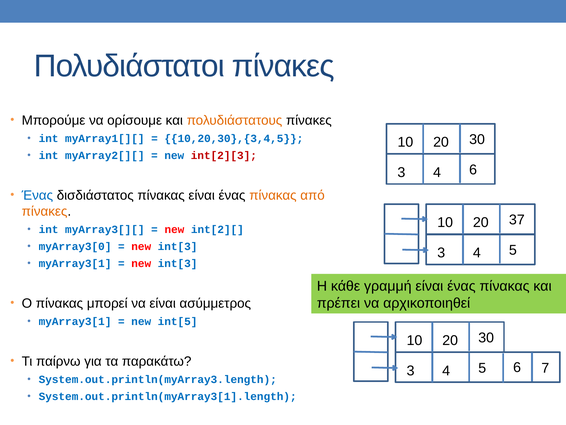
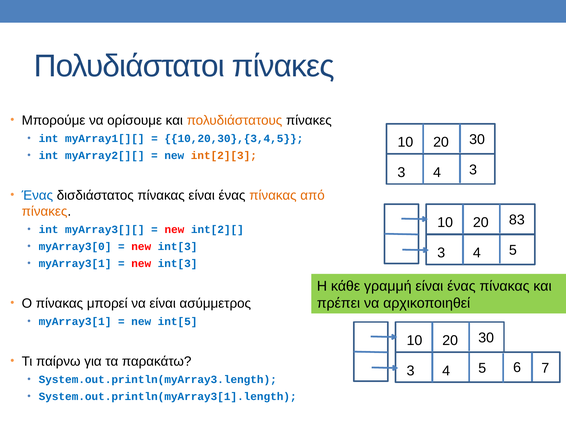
int[2][3 colour: red -> orange
4 6: 6 -> 3
37: 37 -> 83
